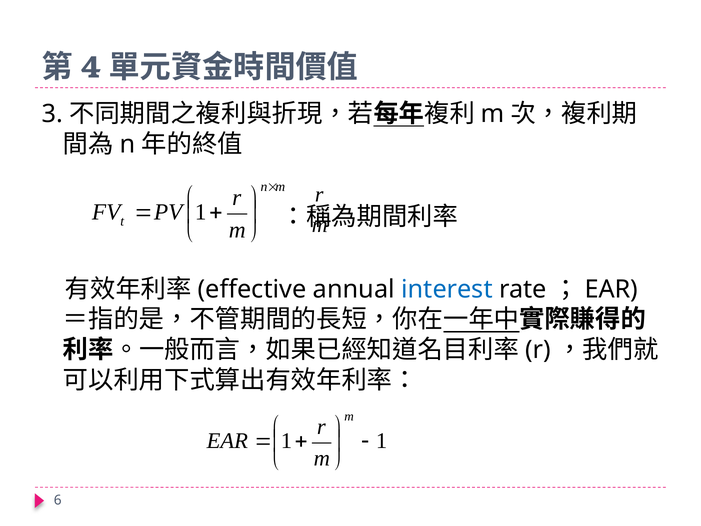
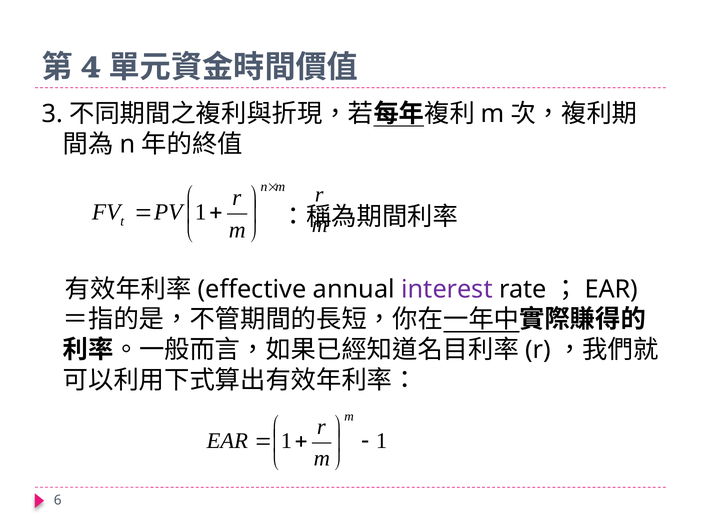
interest colour: blue -> purple
